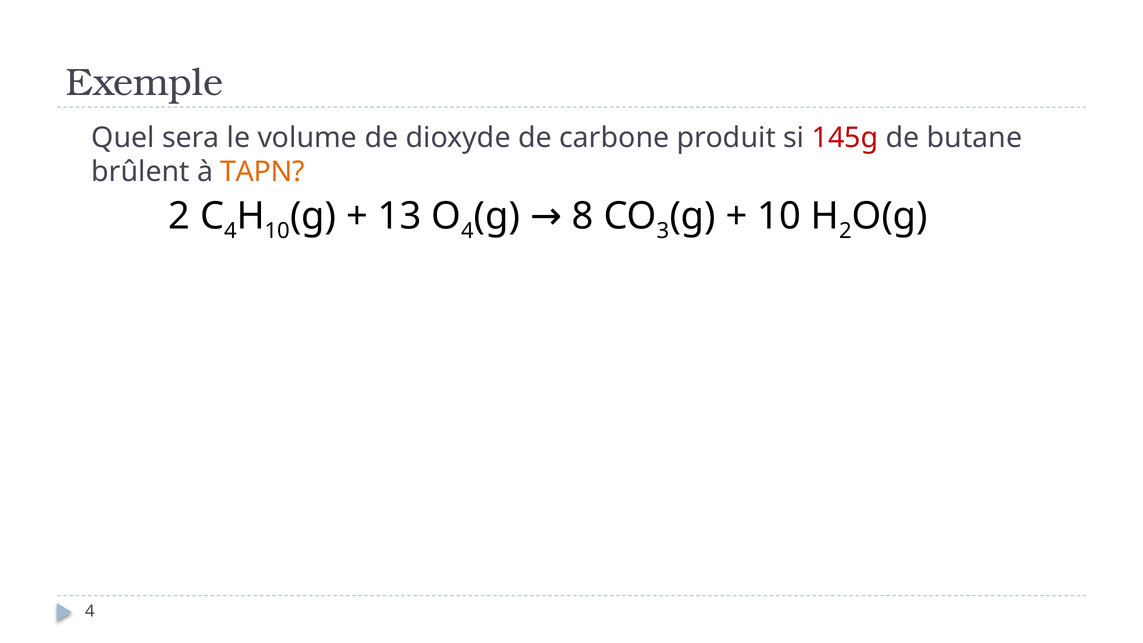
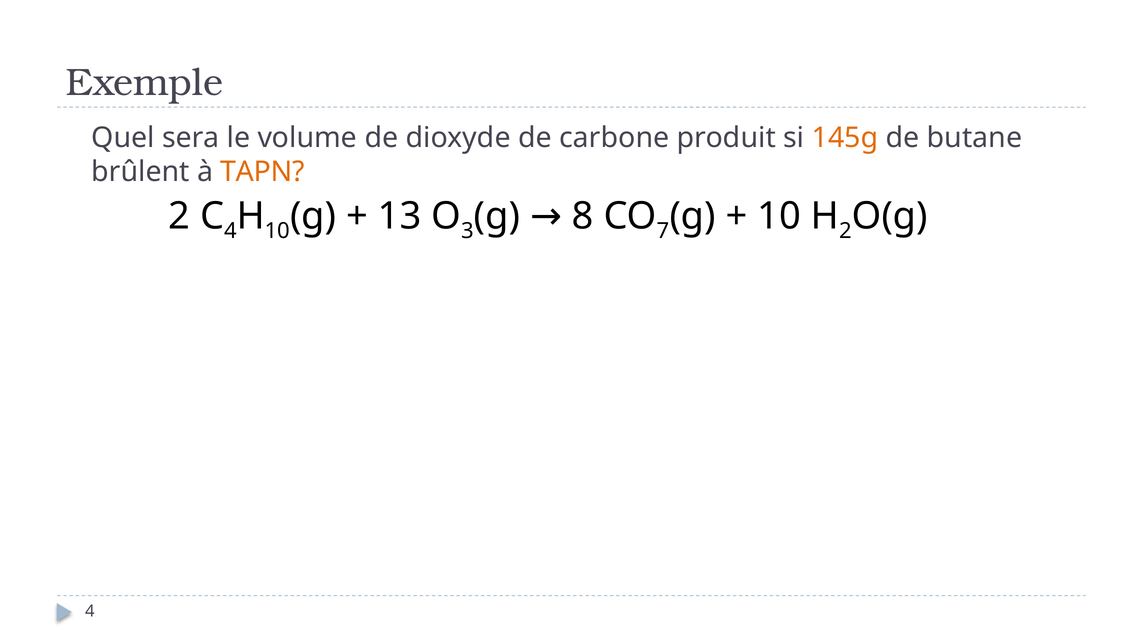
145g colour: red -> orange
3: 3 -> 7
4 at (468, 231): 4 -> 3
